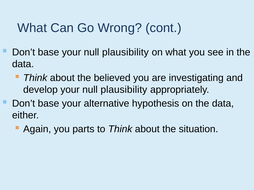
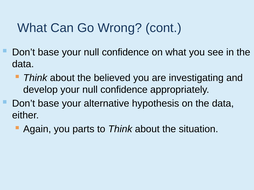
base your null plausibility: plausibility -> confidence
develop your null plausibility: plausibility -> confidence
